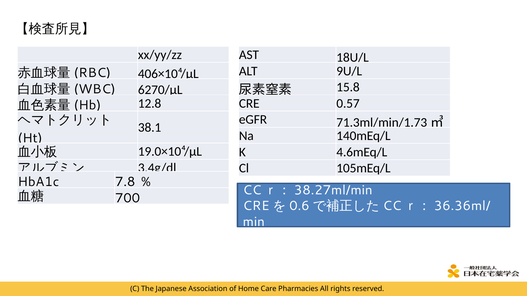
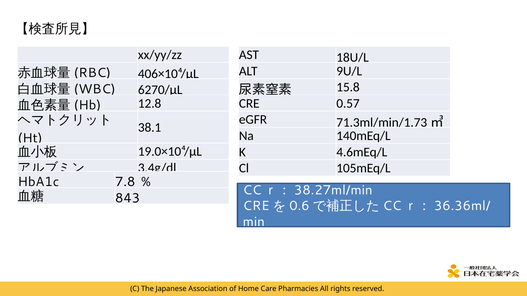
700: 700 -> 843
